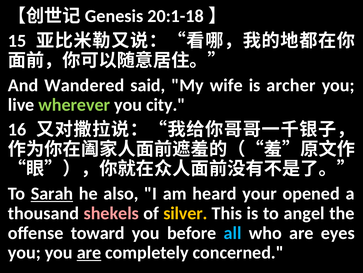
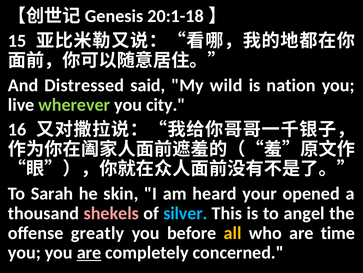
Wandered: Wandered -> Distressed
wife: wife -> wild
archer: archer -> nation
Sarah underline: present -> none
also: also -> skin
silver colour: yellow -> light blue
toward: toward -> greatly
all colour: light blue -> yellow
eyes: eyes -> time
